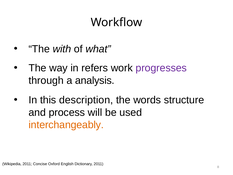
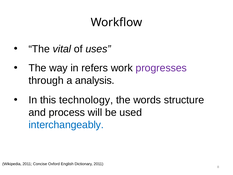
with: with -> vital
what: what -> uses
description: description -> technology
interchangeably colour: orange -> blue
